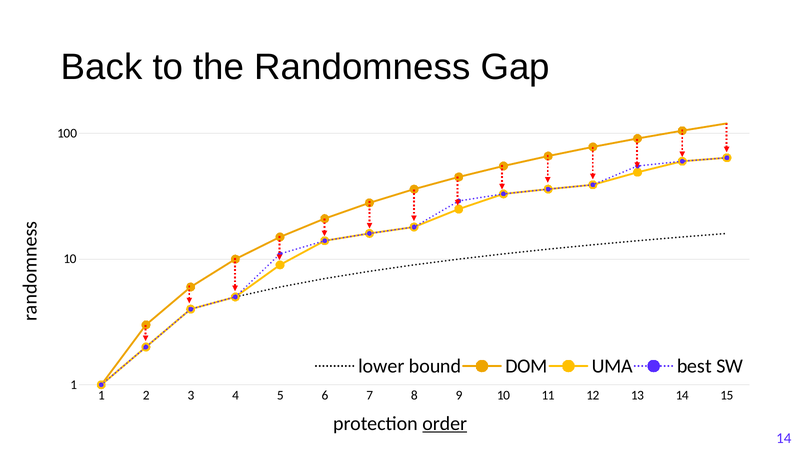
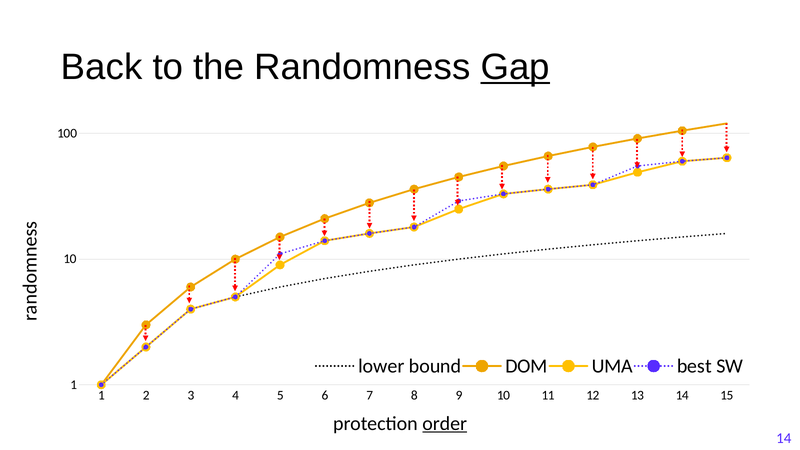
Gap underline: none -> present
